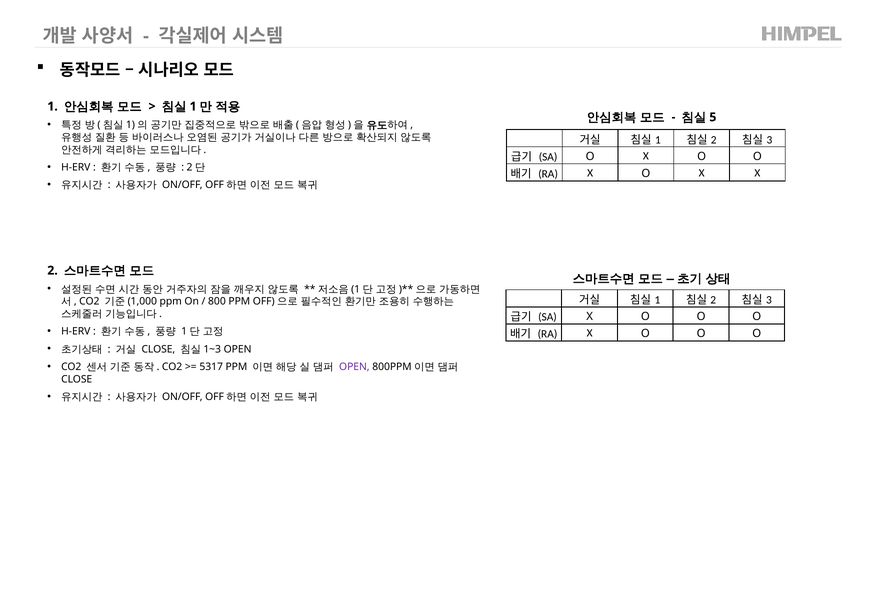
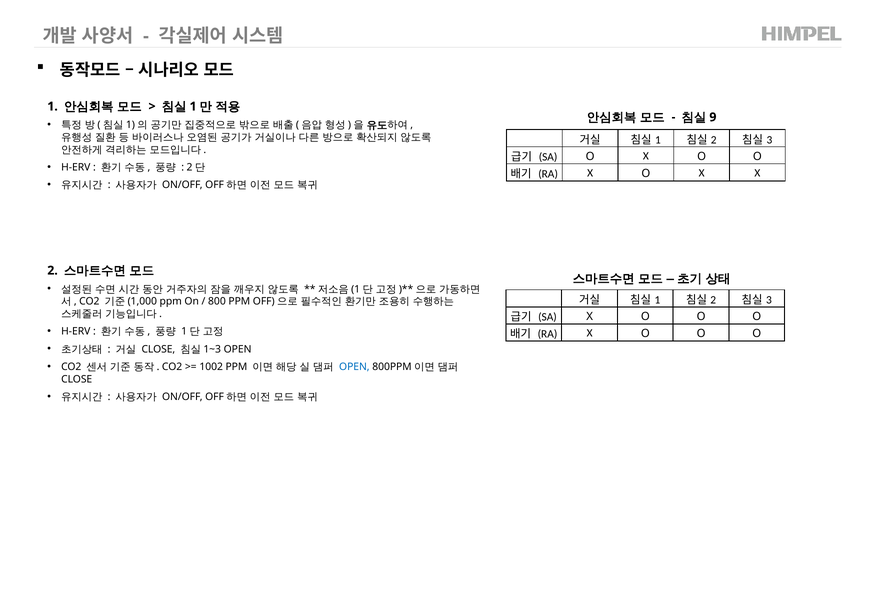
5: 5 -> 9
5317: 5317 -> 1002
OPEN at (354, 366) colour: purple -> blue
